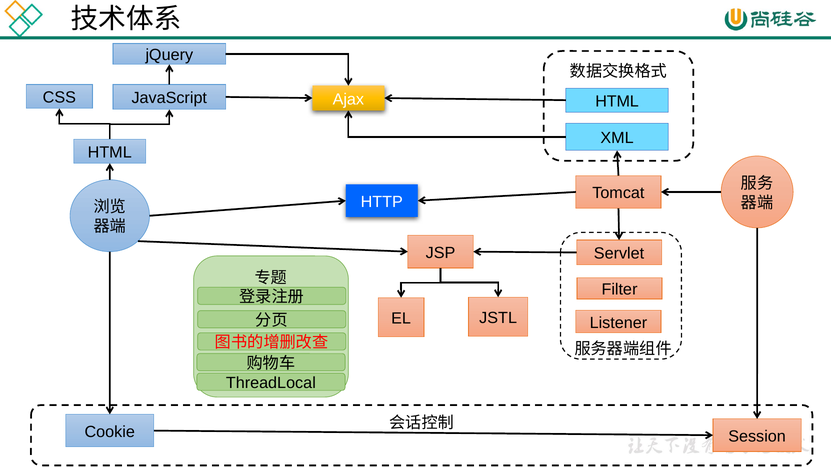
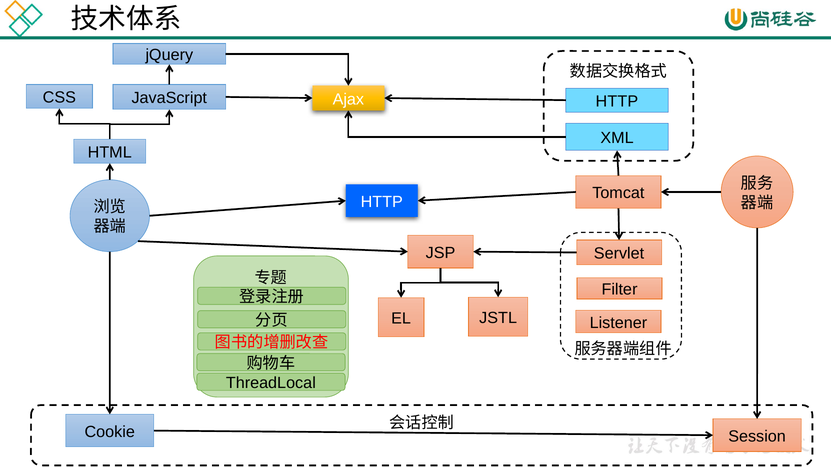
HTML at (617, 101): HTML -> HTTP
